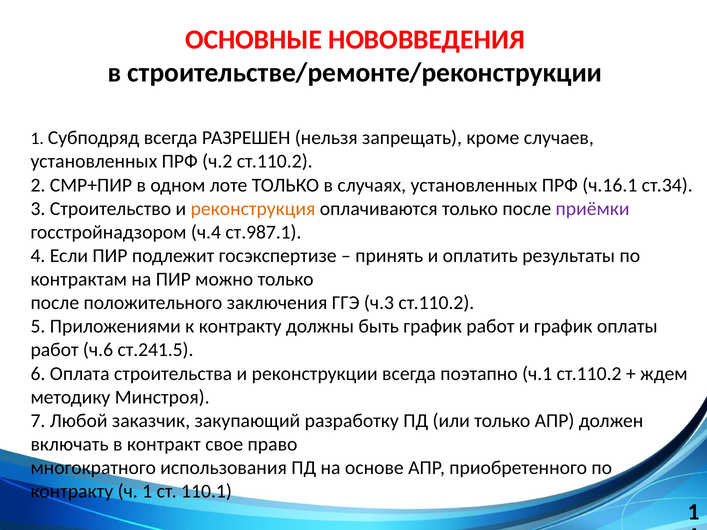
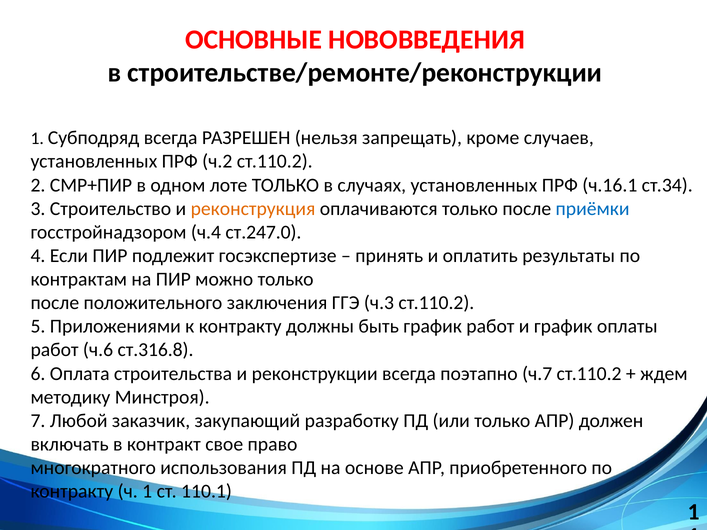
приёмки colour: purple -> blue
ст.987.1: ст.987.1 -> ст.247.0
ст.241.5: ст.241.5 -> ст.316.8
ч.1: ч.1 -> ч.7
